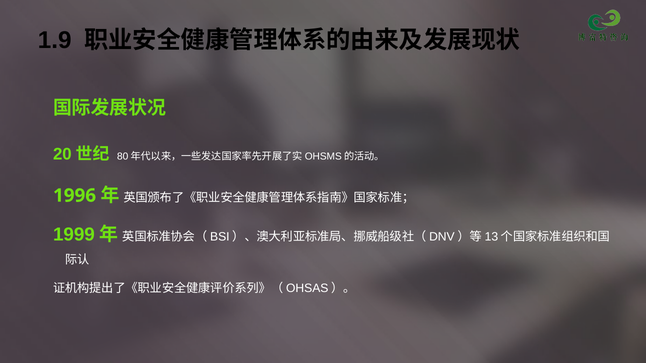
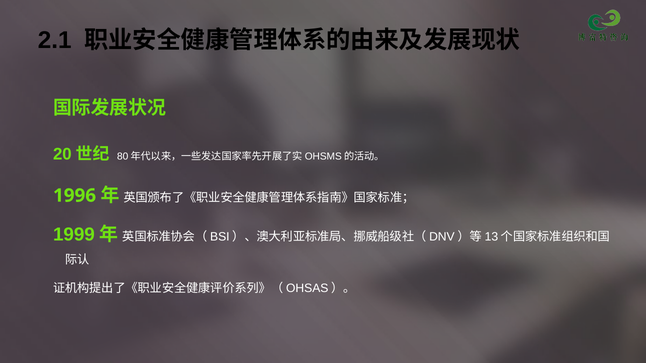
1.9: 1.9 -> 2.1
